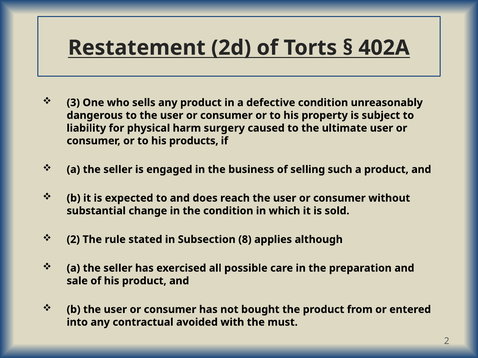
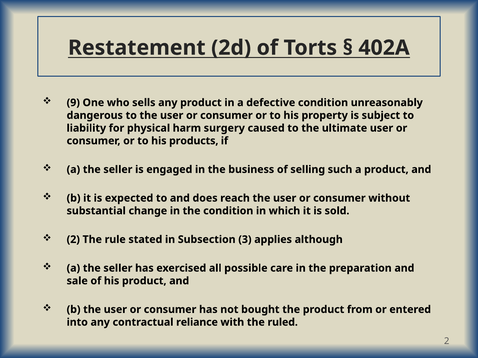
3: 3 -> 9
8: 8 -> 3
avoided: avoided -> reliance
must: must -> ruled
